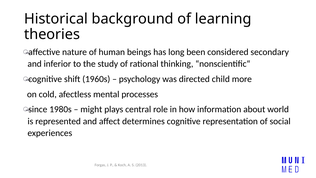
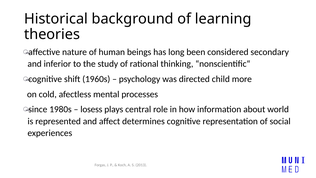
might: might -> losess
